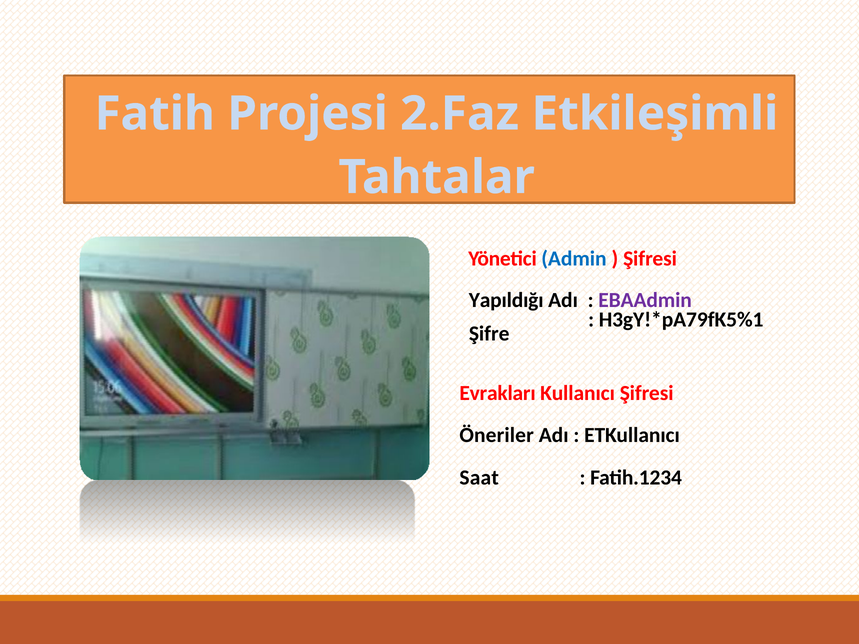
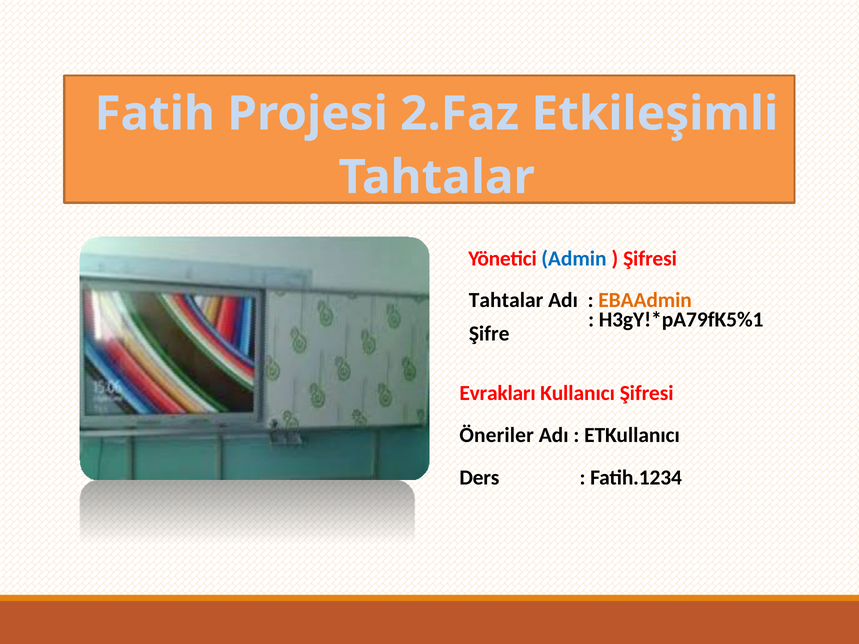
Yapıldığı at (506, 300): Yapıldığı -> Tahtalar
EBAAdmin colour: purple -> orange
Saat: Saat -> Ders
